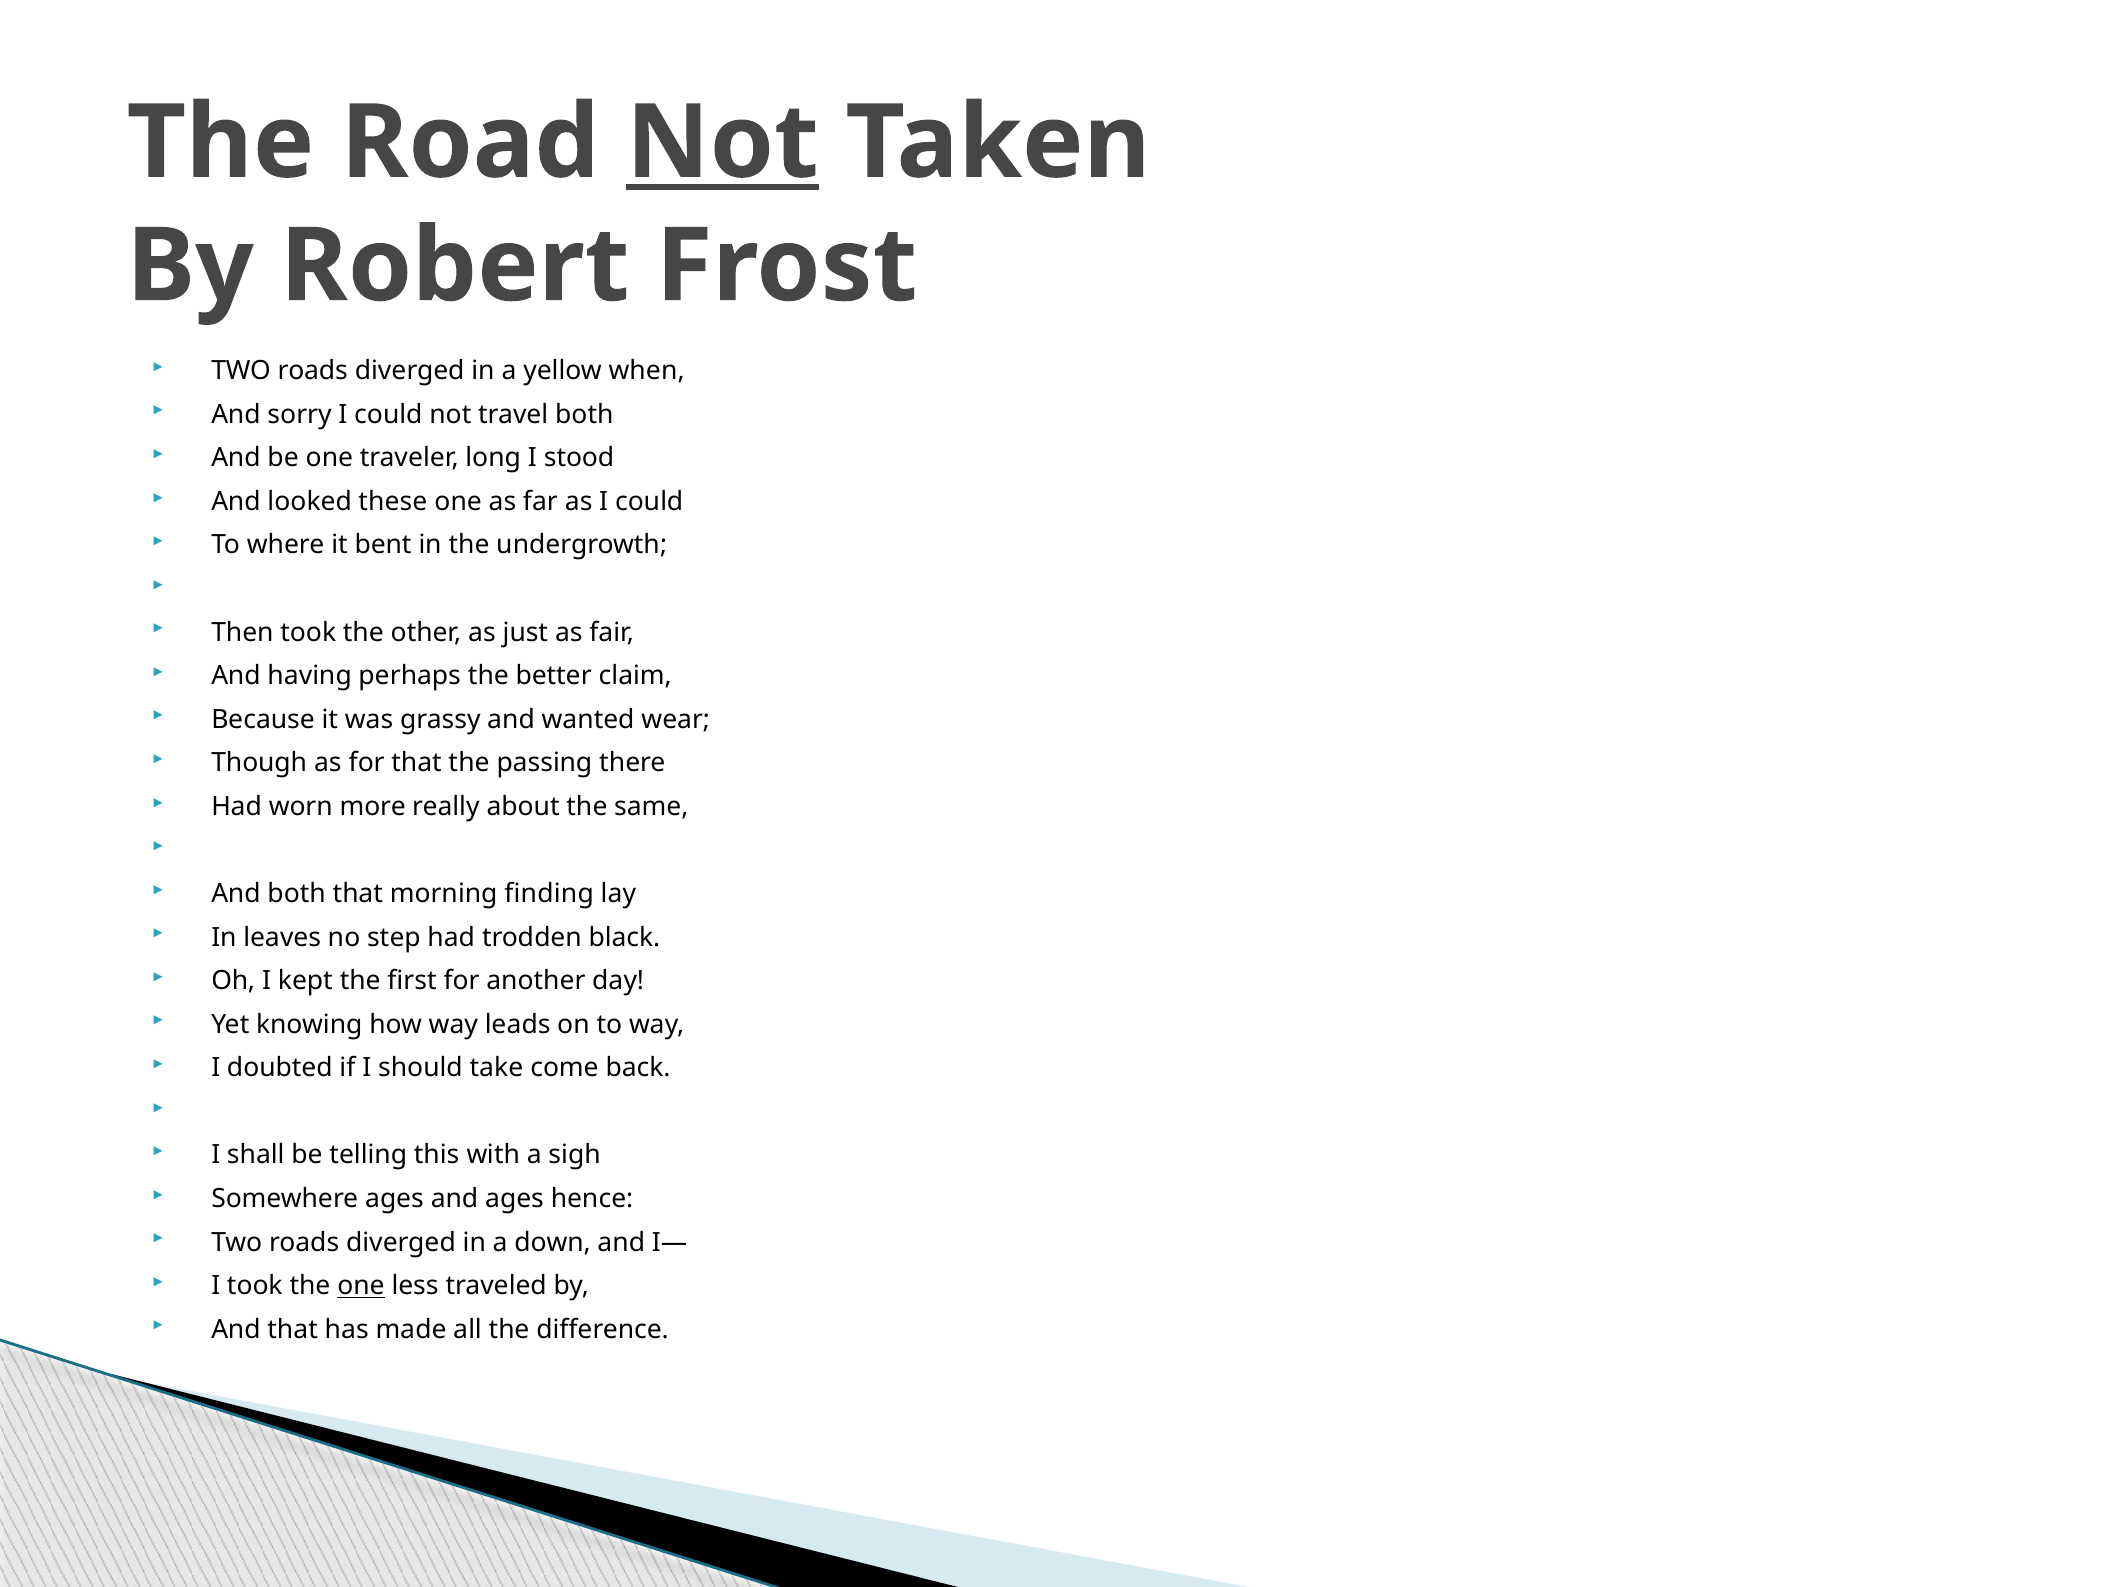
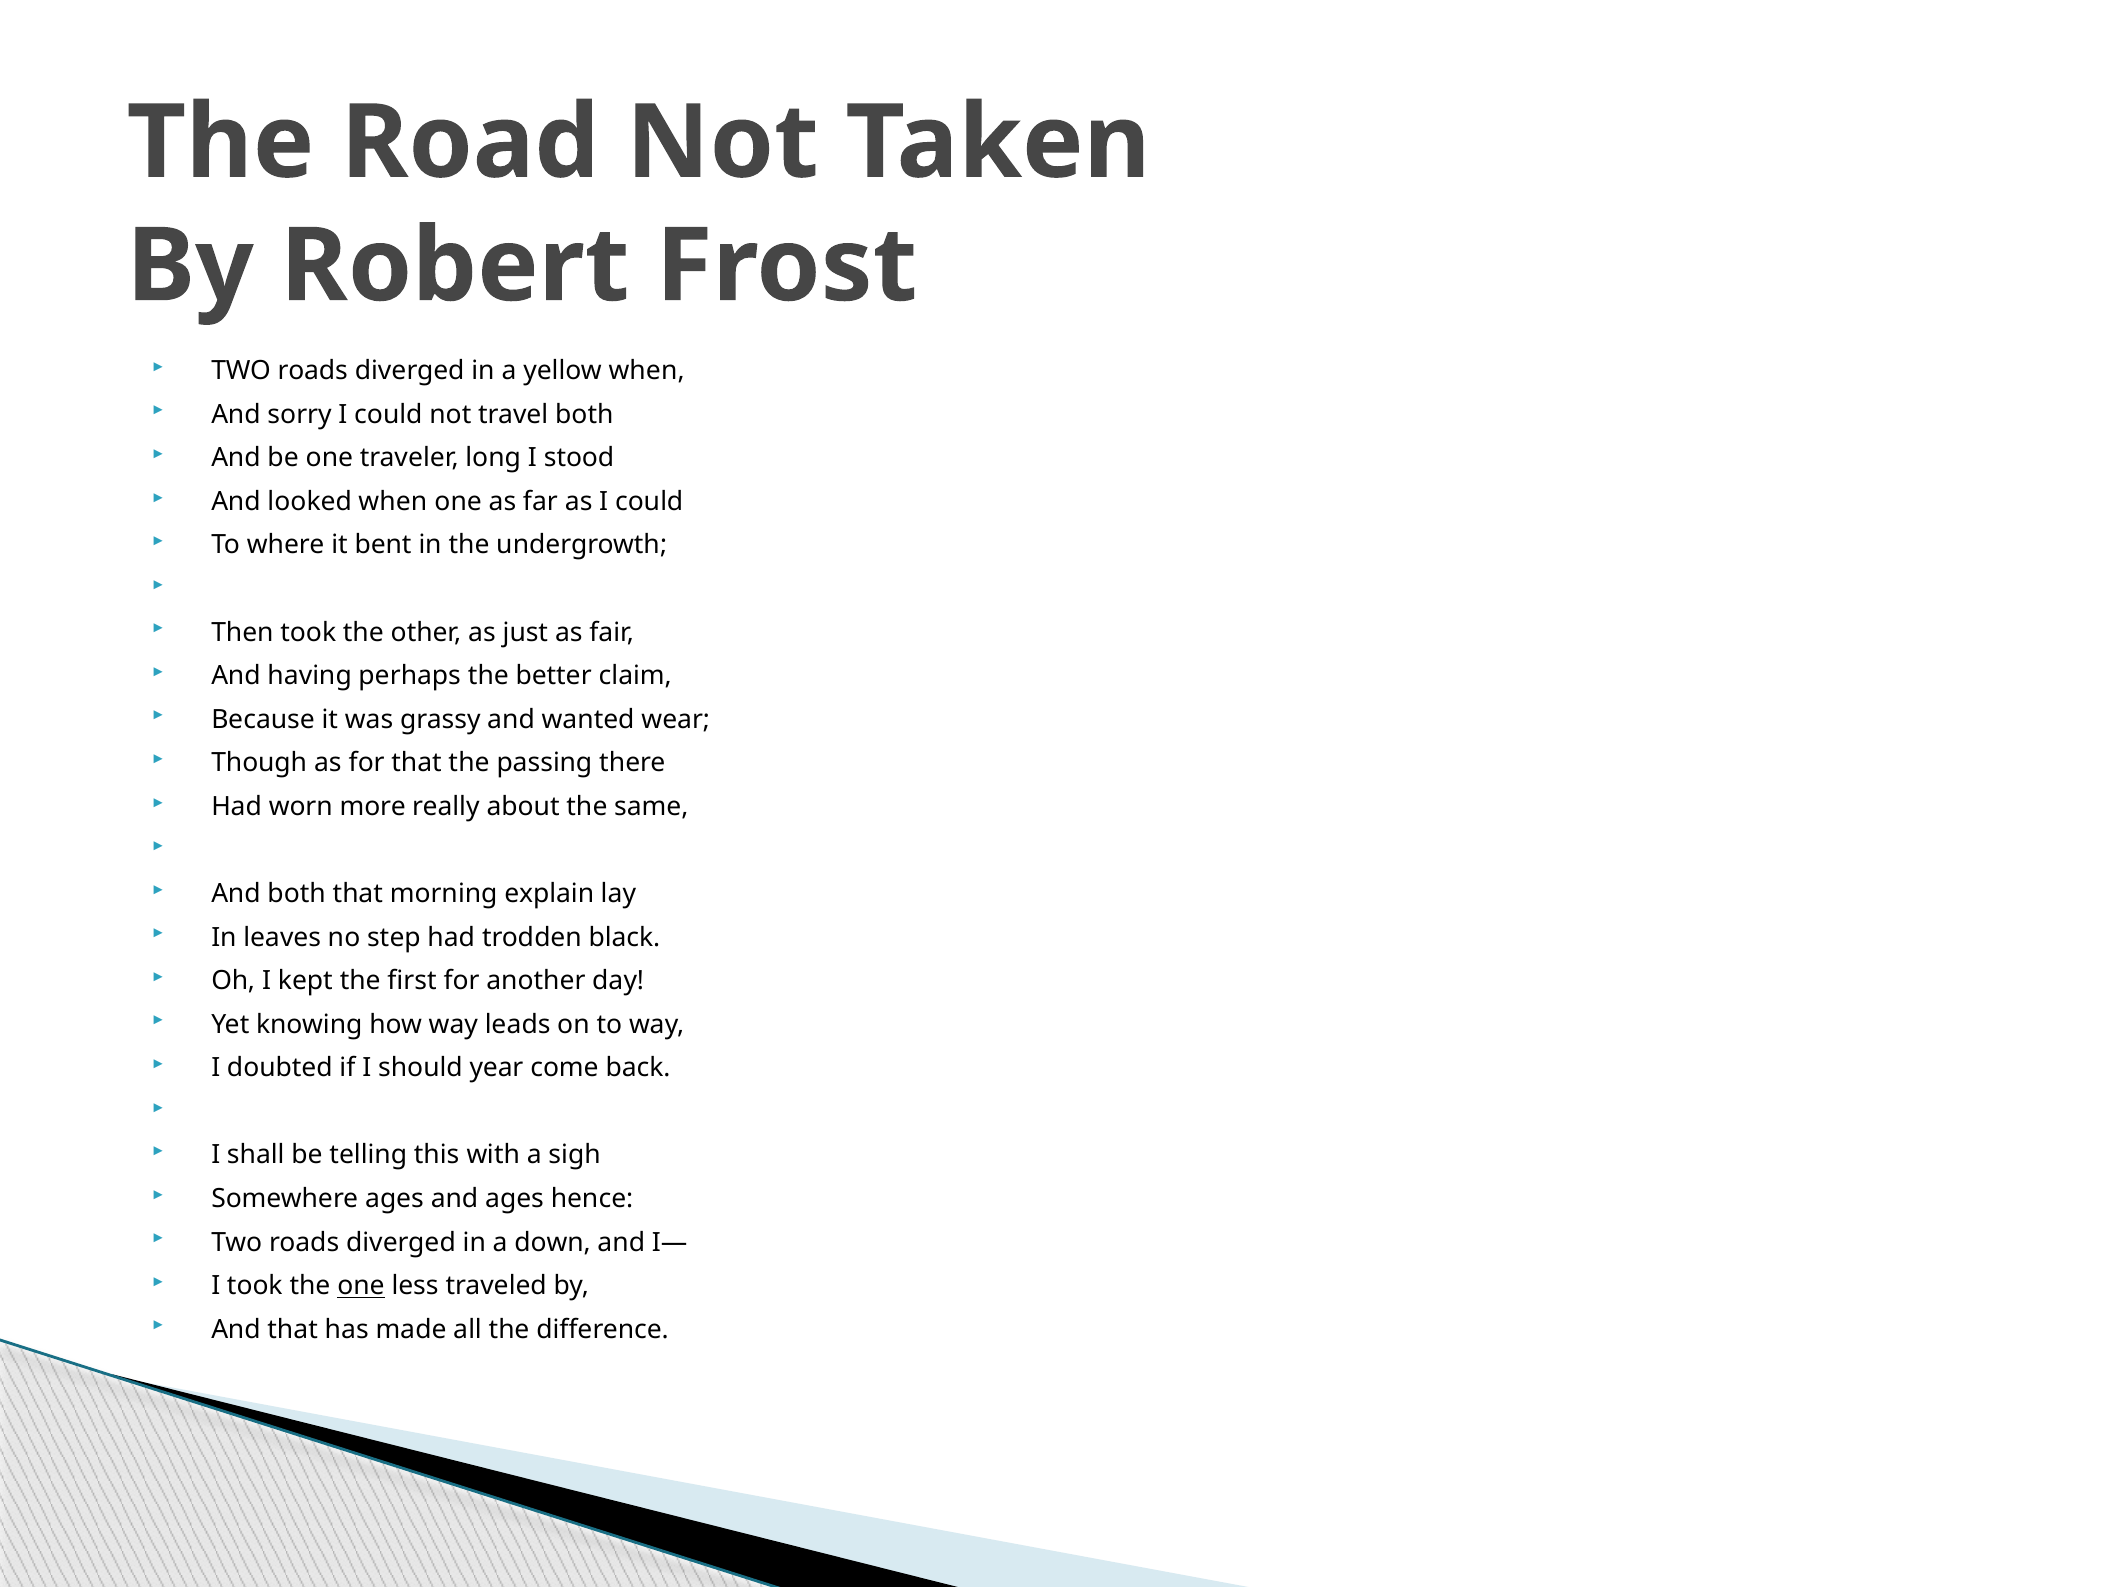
Not at (722, 143) underline: present -> none
looked these: these -> when
finding: finding -> explain
take: take -> year
